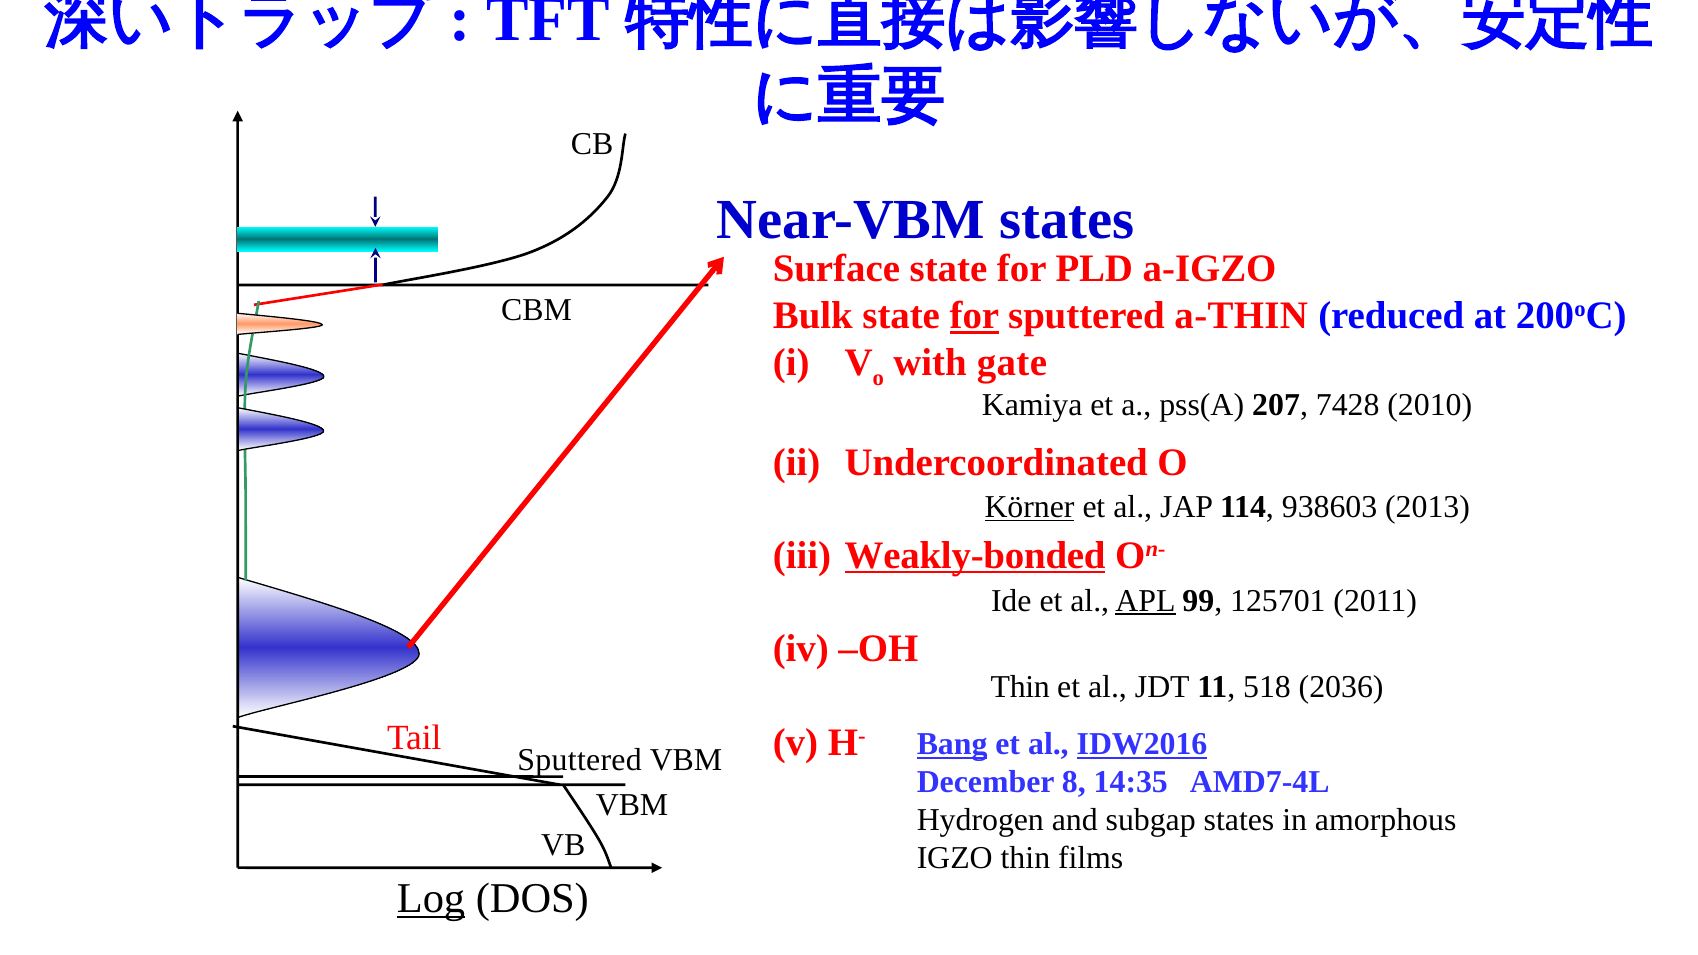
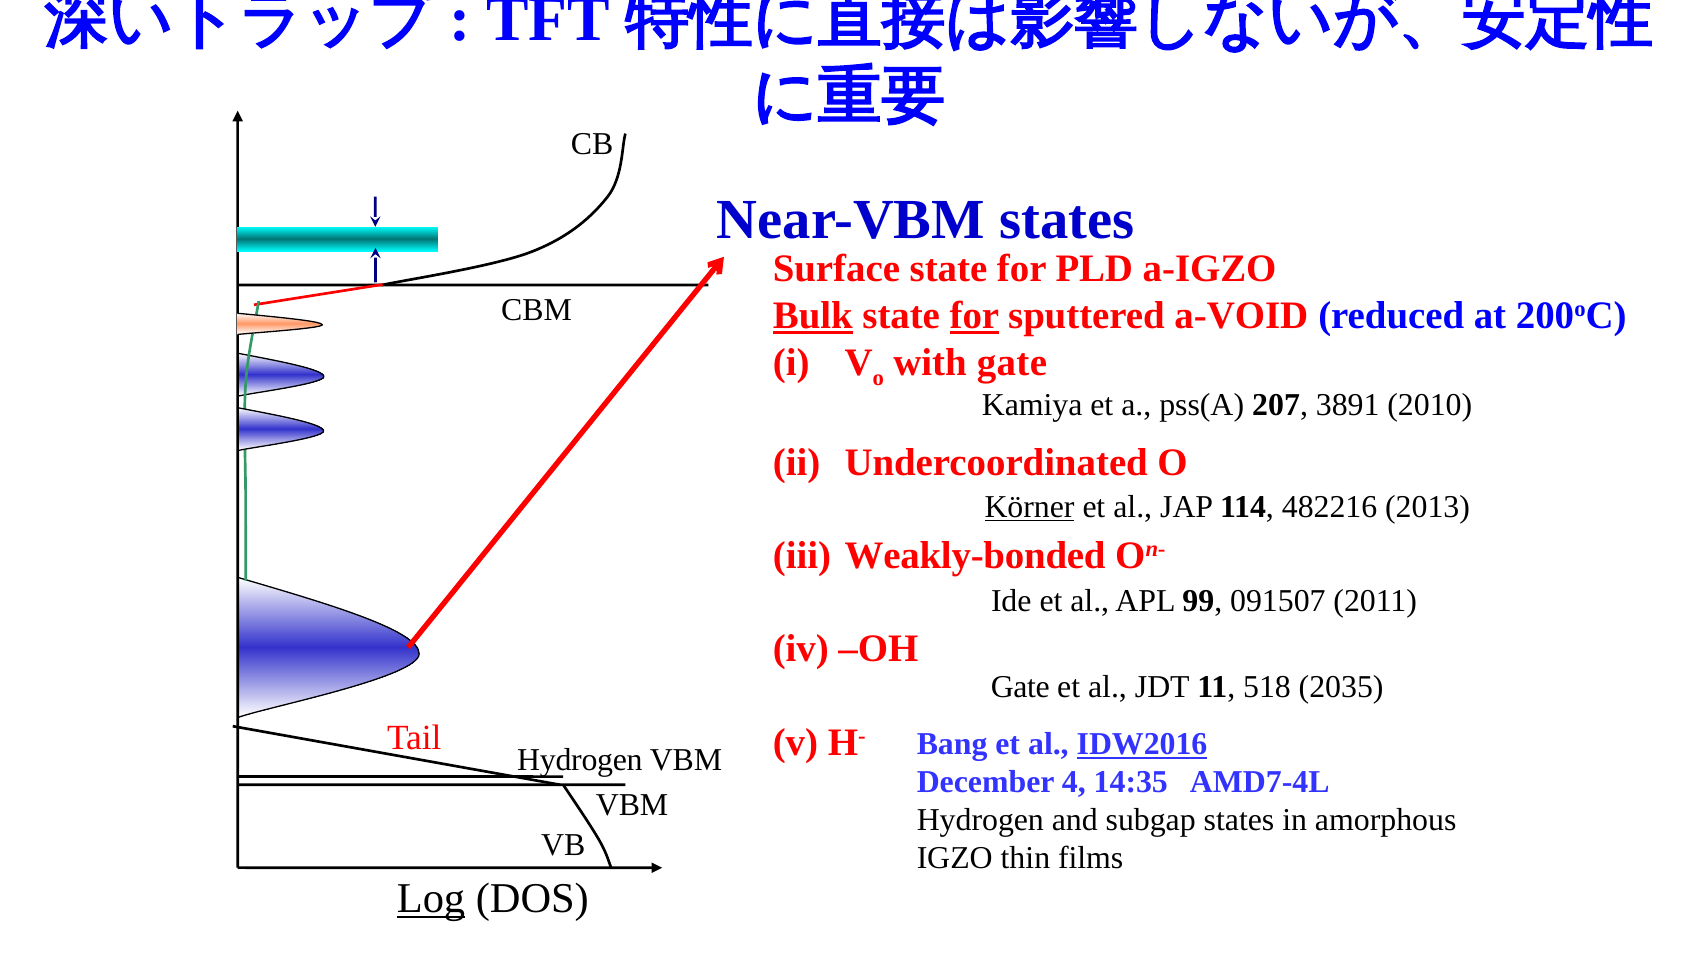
Bulk underline: none -> present
a-THIN: a-THIN -> a-VOID
7428: 7428 -> 3891
938603: 938603 -> 482216
Weakly-bonded underline: present -> none
APL underline: present -> none
125701: 125701 -> 091507
Thin at (1020, 688): Thin -> Gate
2036: 2036 -> 2035
Bang underline: present -> none
Sputtered at (580, 761): Sputtered -> Hydrogen
8: 8 -> 4
